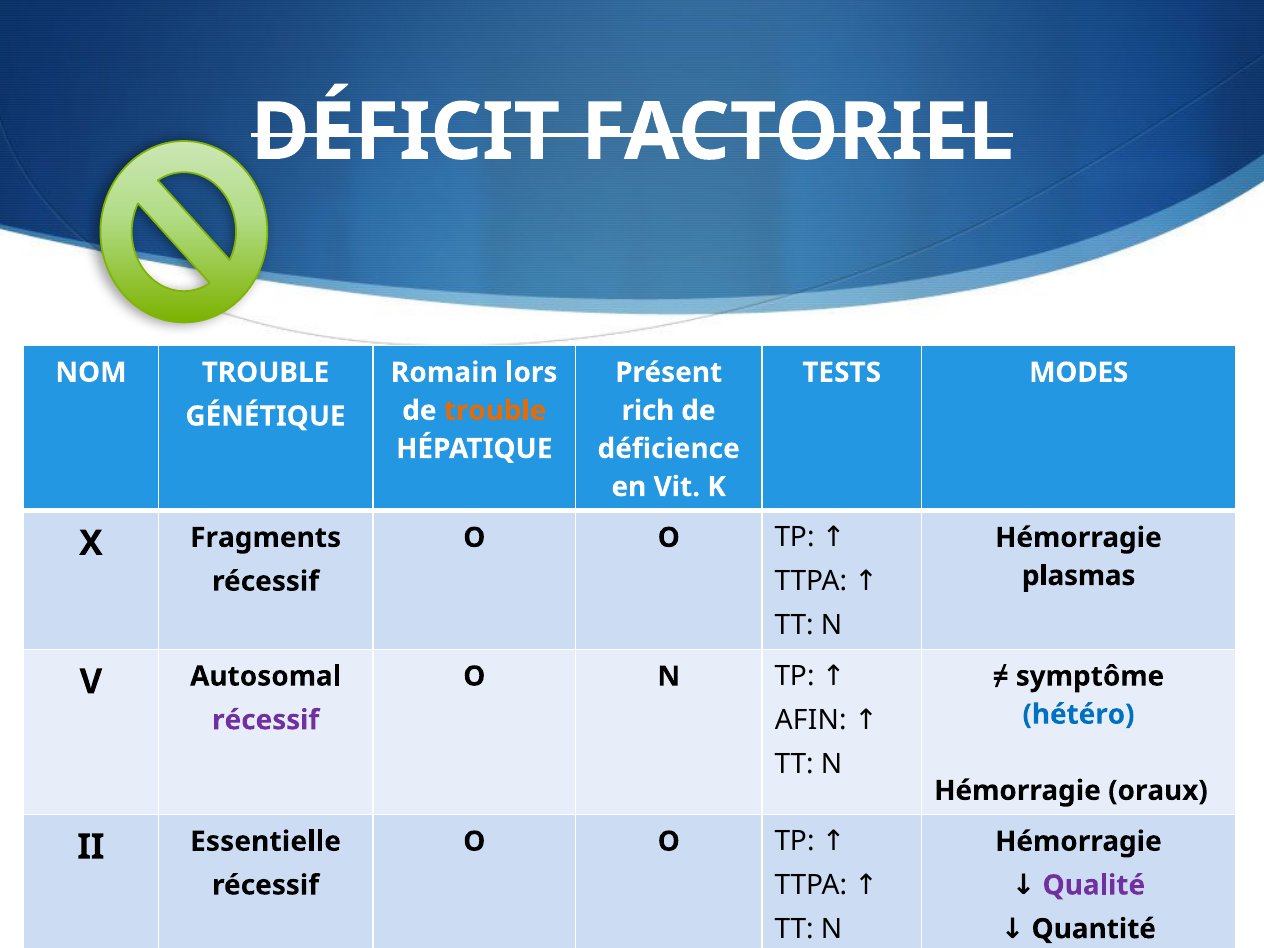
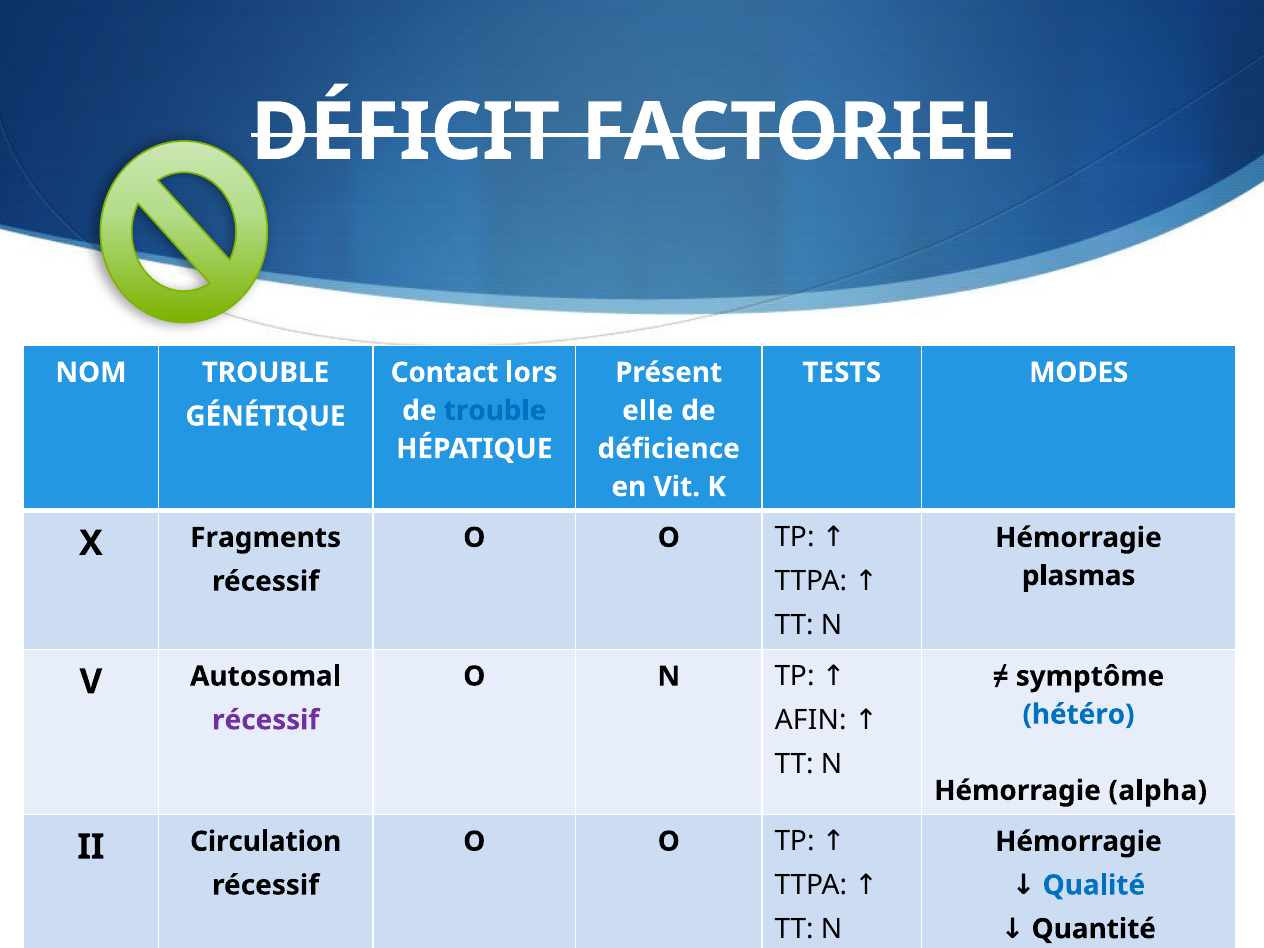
Romain: Romain -> Contact
trouble at (495, 411) colour: orange -> blue
rich: rich -> elle
oraux: oraux -> alpha
Essentielle: Essentielle -> Circulation
Qualité colour: purple -> blue
